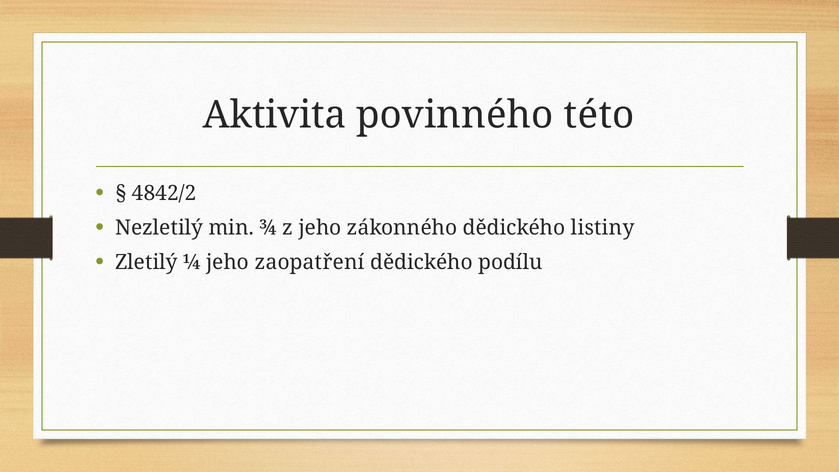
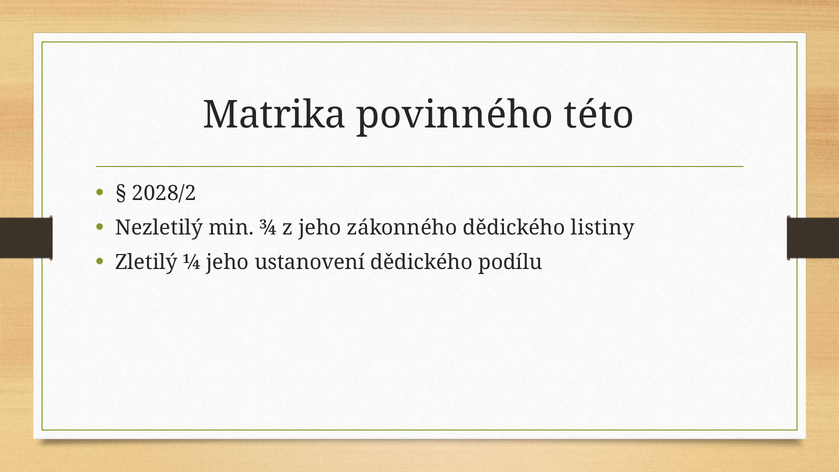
Aktivita: Aktivita -> Matrika
4842/2: 4842/2 -> 2028/2
zaopatření: zaopatření -> ustanovení
